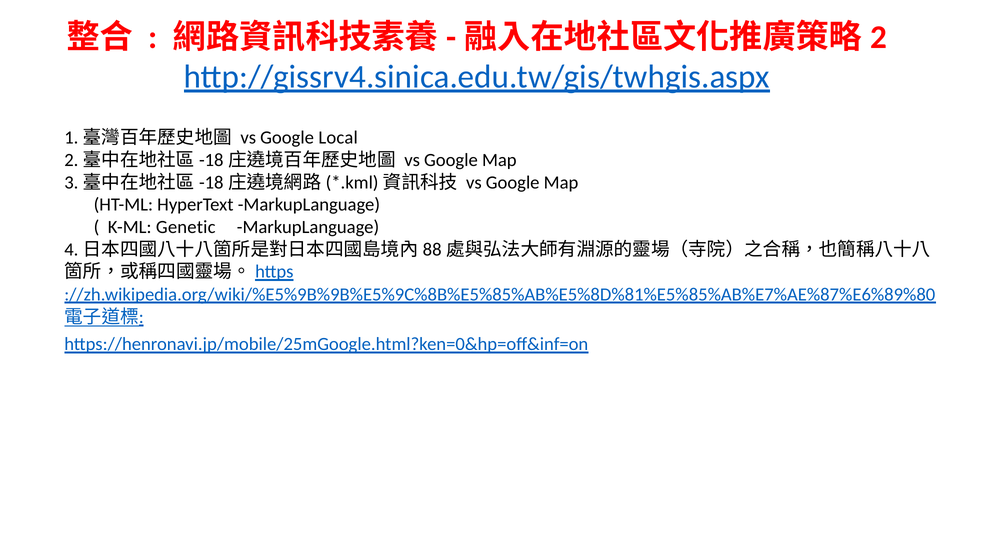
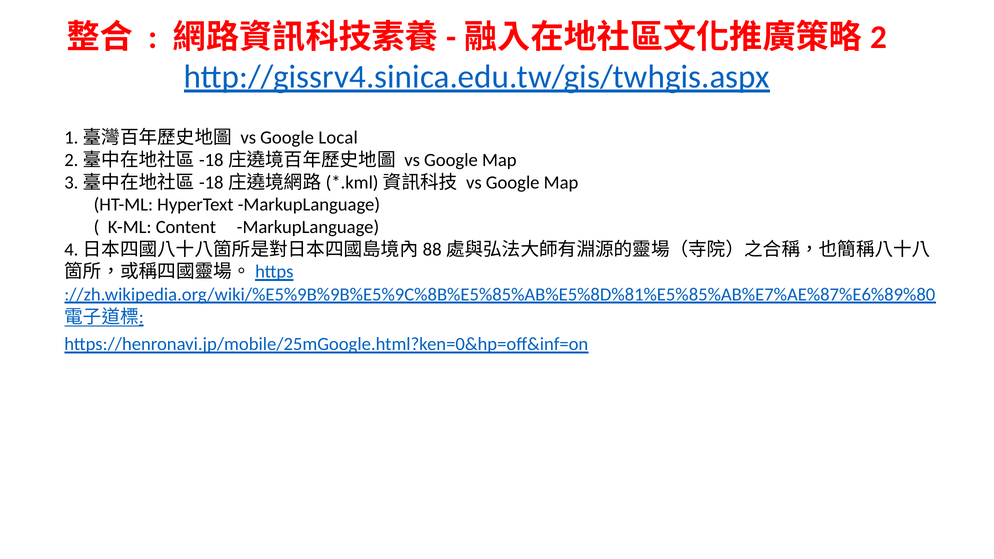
Genetic: Genetic -> Content
